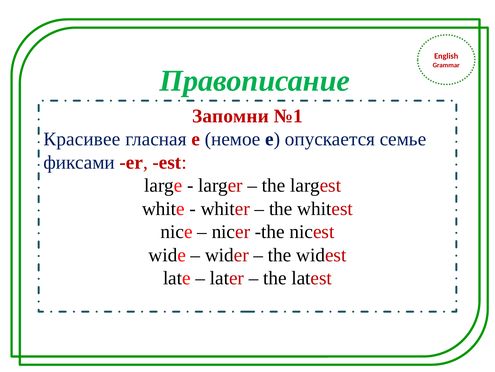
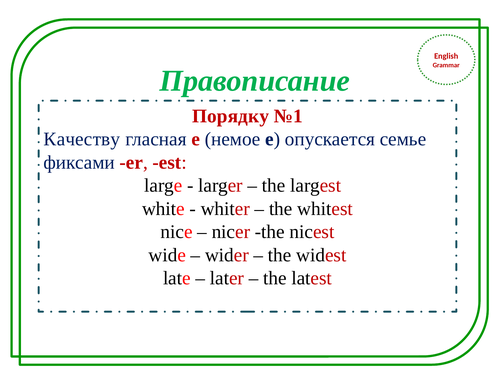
Запомни: Запомни -> Порядку
Красивее: Красивее -> Качеству
